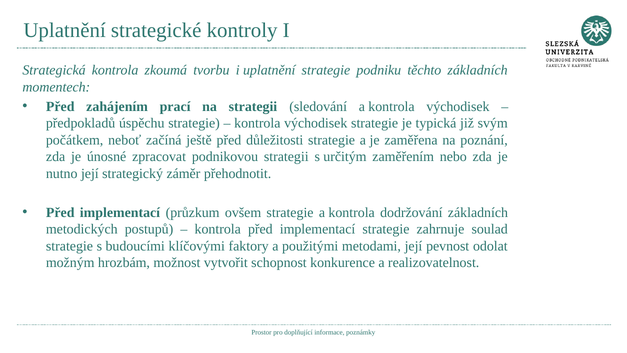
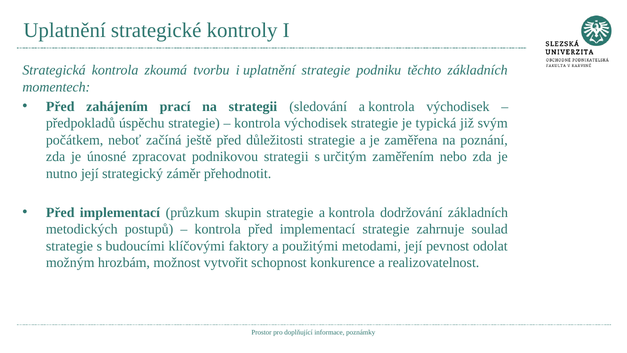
ovšem: ovšem -> skupin
